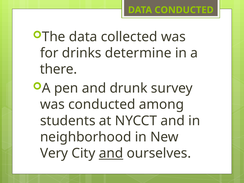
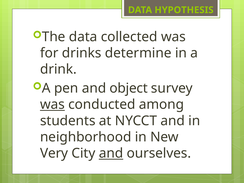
DATA CONDUCTED: CONDUCTED -> HYPOTHESIS
there: there -> drink
drunk: drunk -> object
was at (52, 105) underline: none -> present
